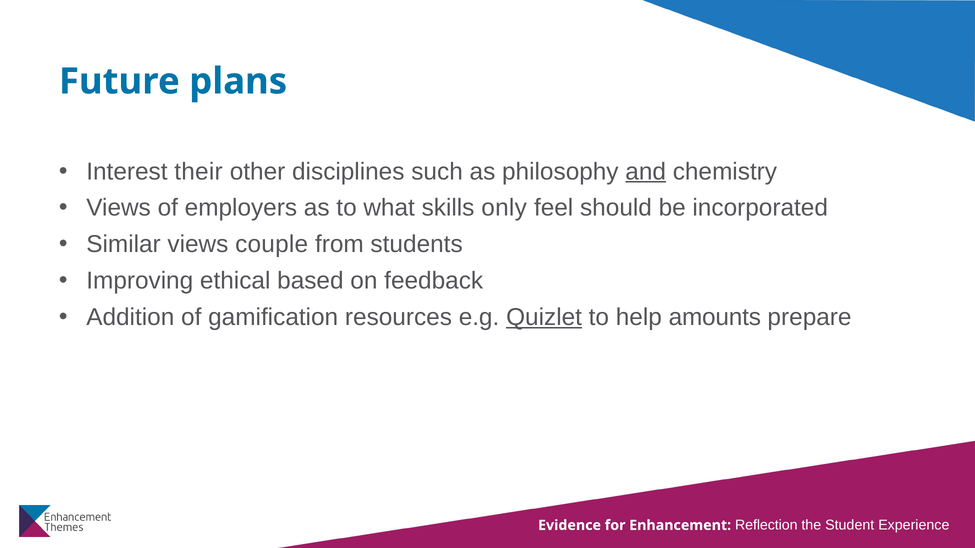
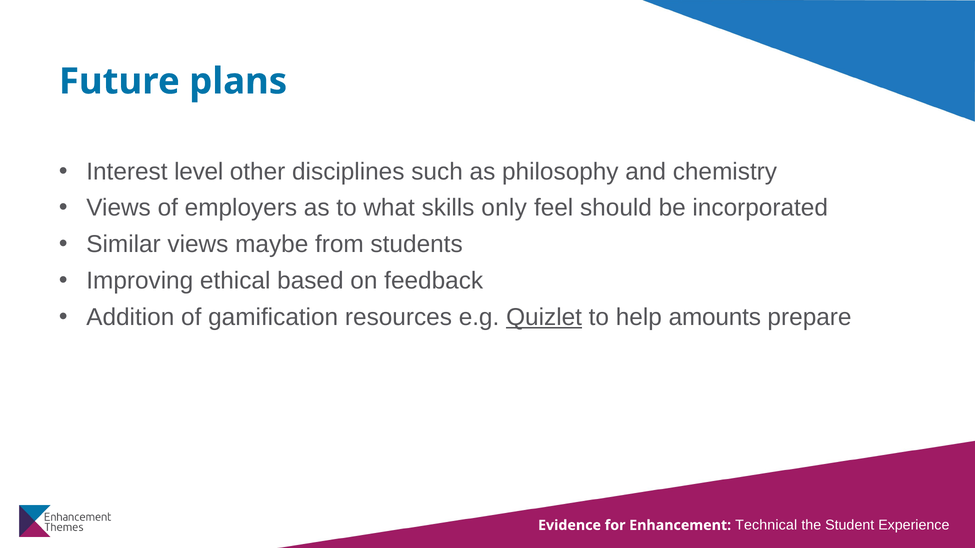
their: their -> level
and underline: present -> none
couple: couple -> maybe
Reflection: Reflection -> Technical
